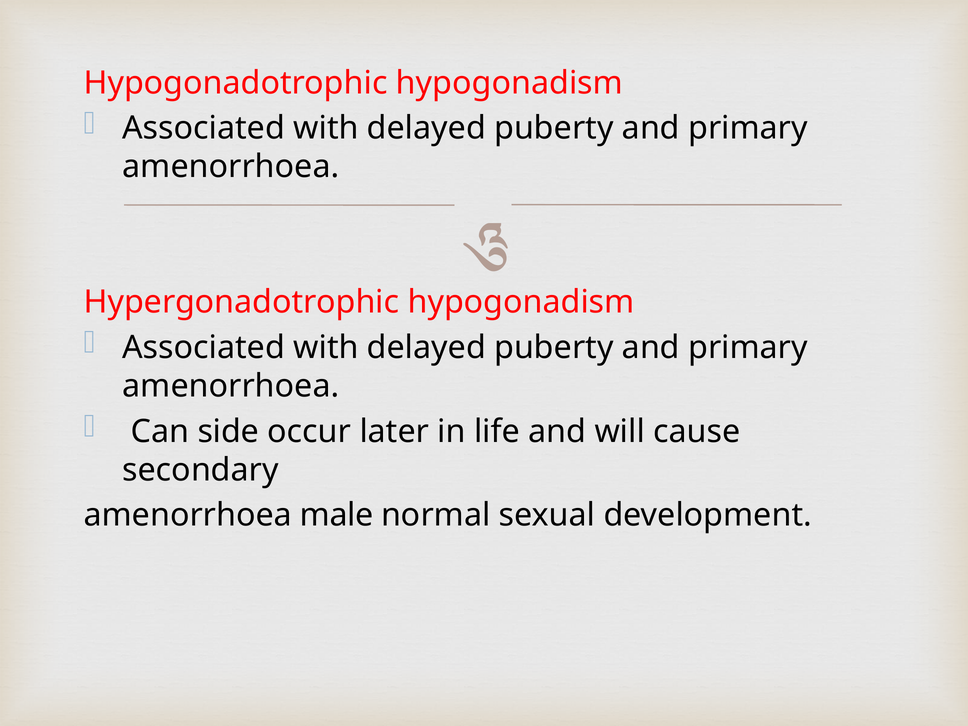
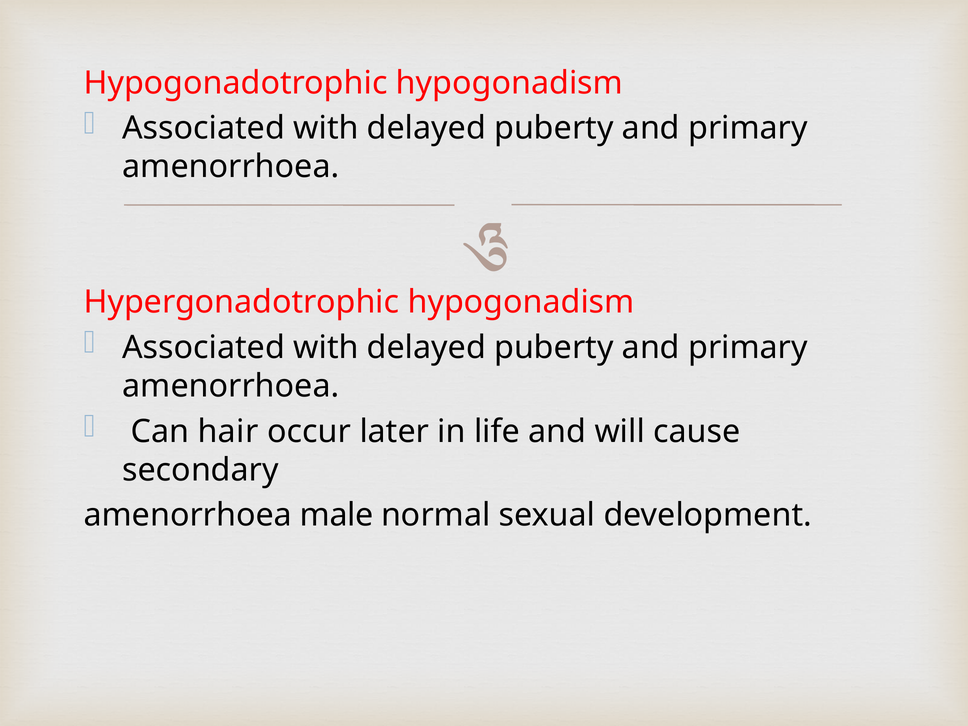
side: side -> hair
